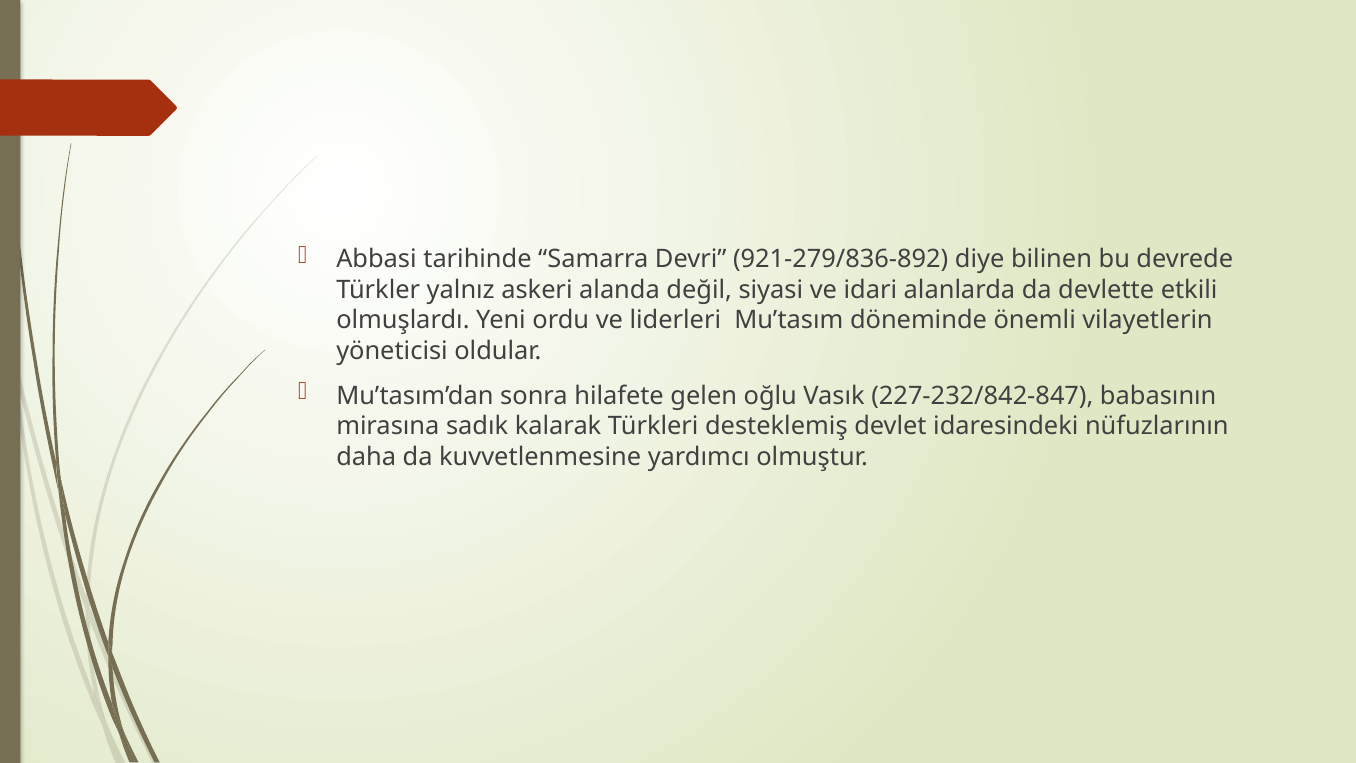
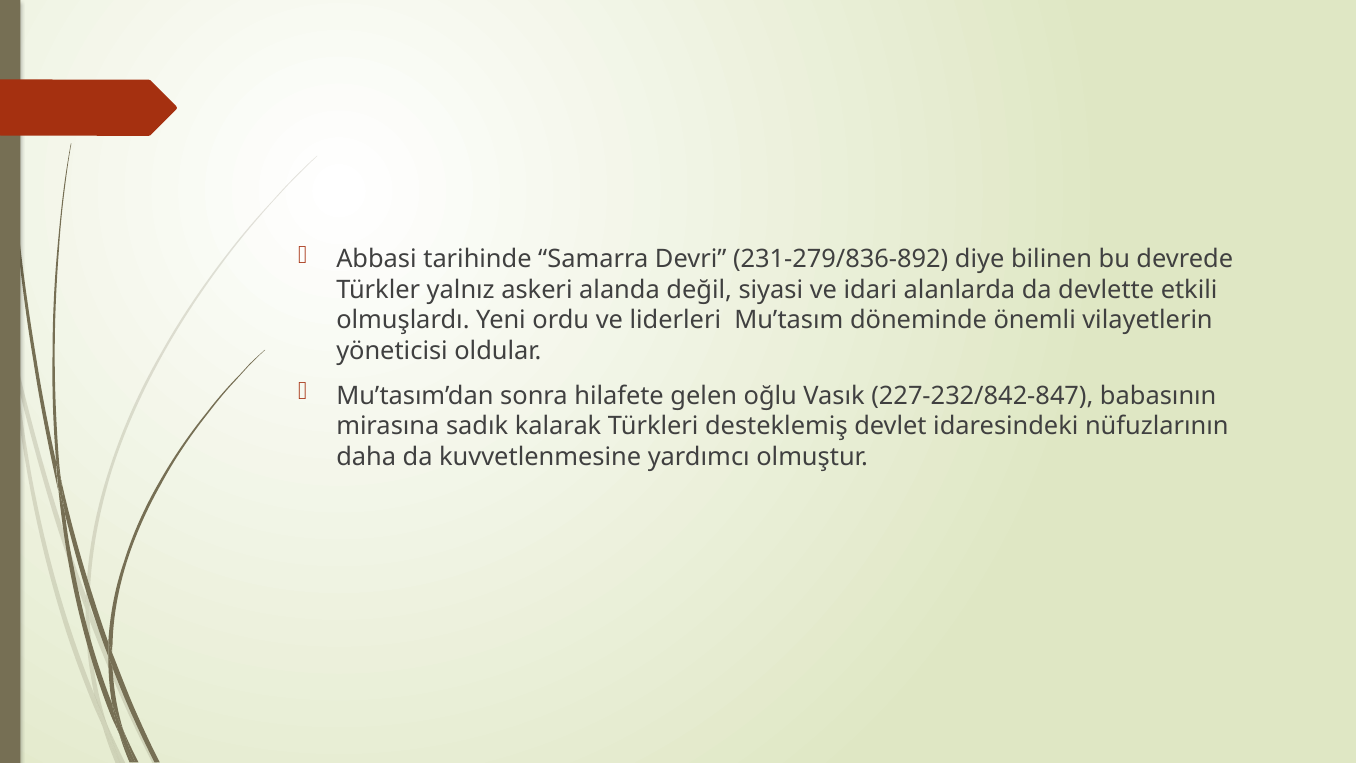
921-279/836-892: 921-279/836-892 -> 231-279/836-892
